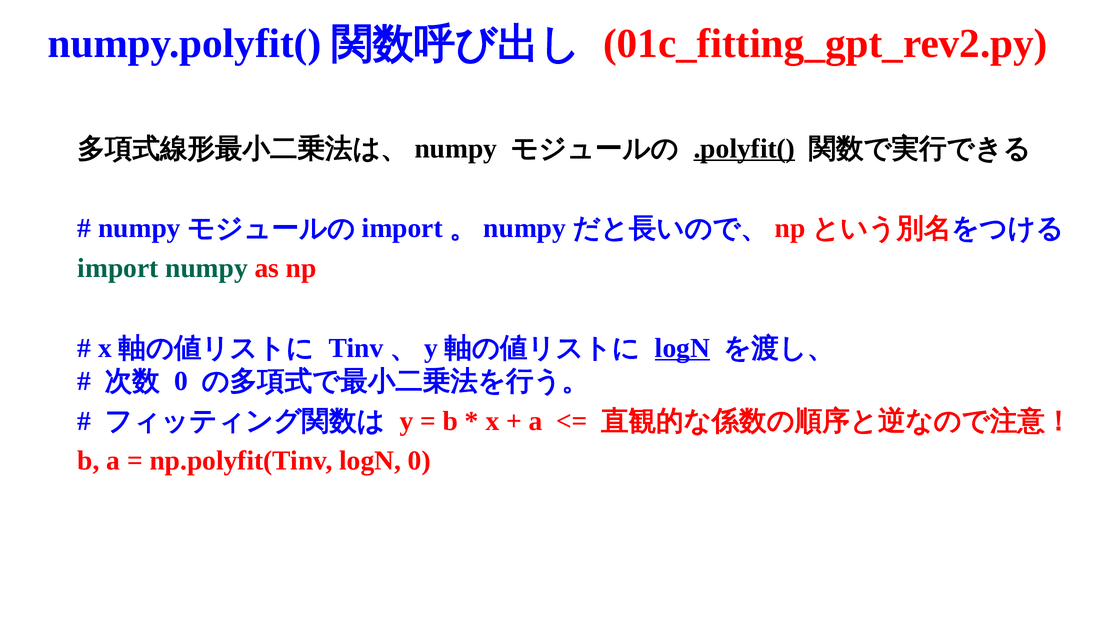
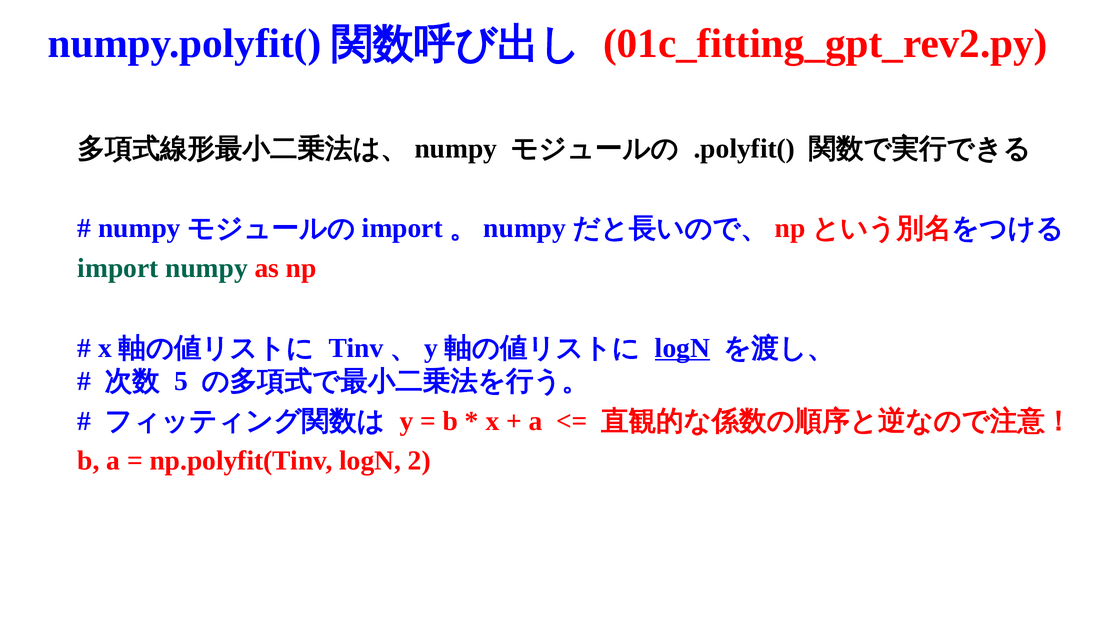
.polyfit( underline: present -> none
0 at (181, 381): 0 -> 5
logN 0: 0 -> 2
